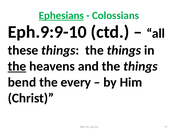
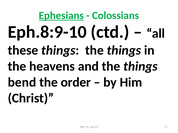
Eph.9:9-10: Eph.9:9-10 -> Eph.8:9-10
the at (17, 67) underline: present -> none
every: every -> order
